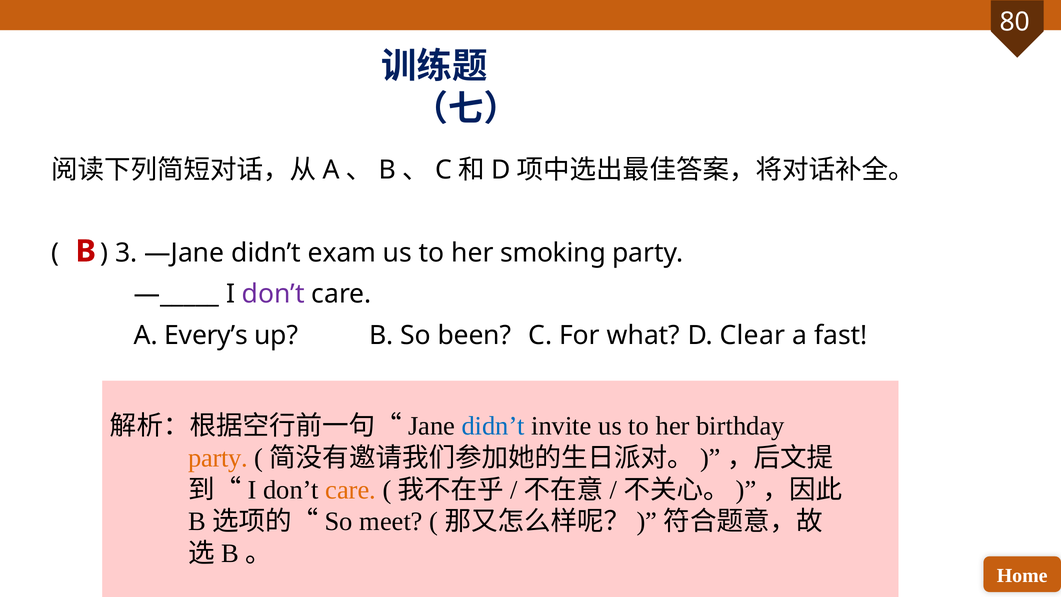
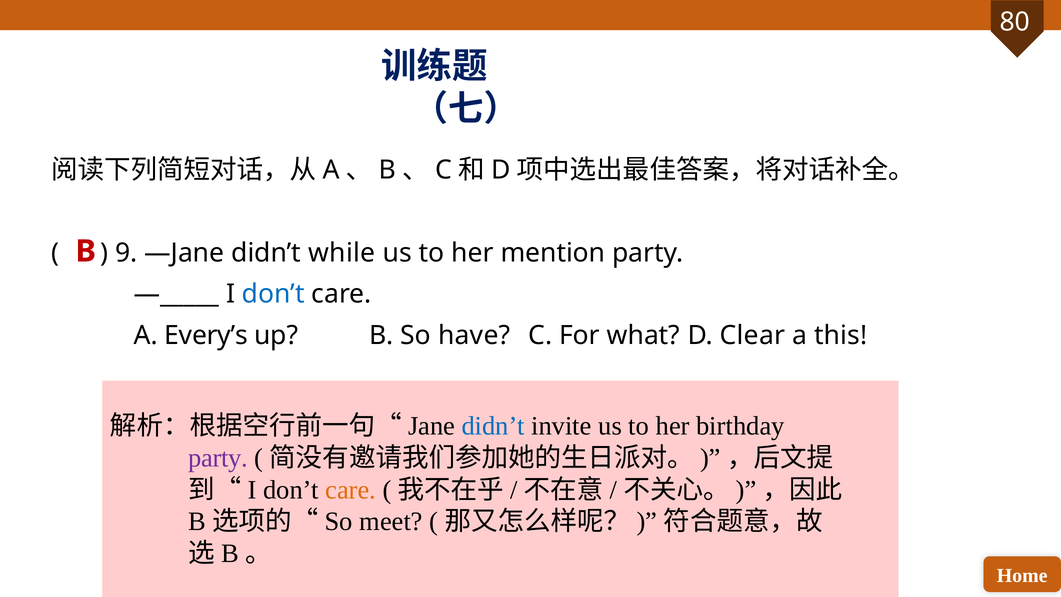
3: 3 -> 9
exam: exam -> while
smoking: smoking -> mention
don’t at (273, 294) colour: purple -> blue
been: been -> have
fast: fast -> this
party at (218, 458) colour: orange -> purple
